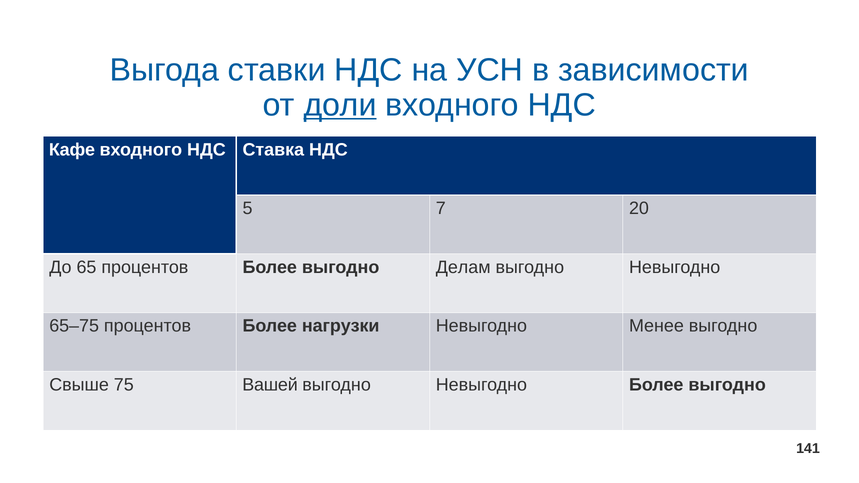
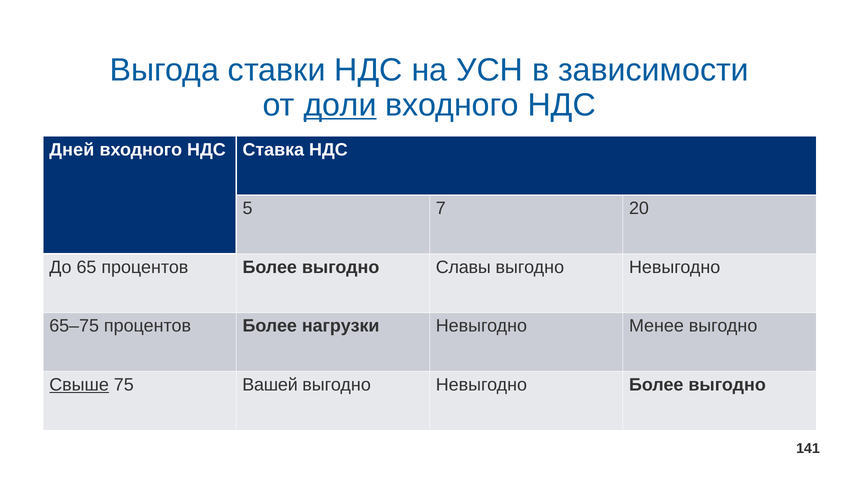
Кафе: Кафе -> Дней
Делам: Делам -> Славы
Свыше underline: none -> present
